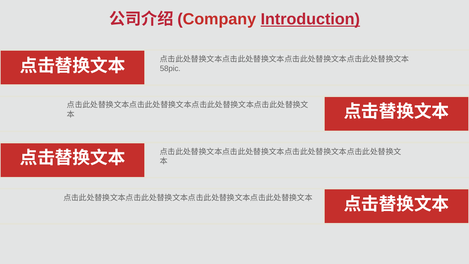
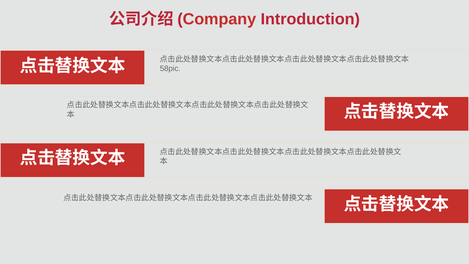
Introduction underline: present -> none
